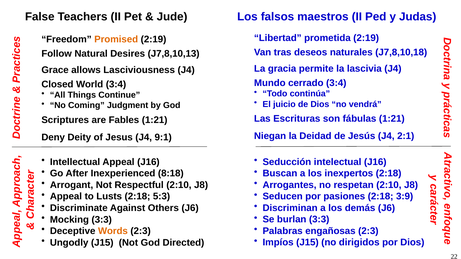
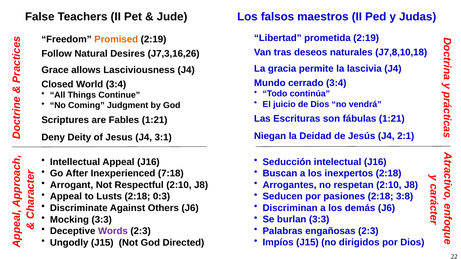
J7,8,10,13: J7,8,10,13 -> J7,3,16,26
9:1: 9:1 -> 3:1
8:18: 8:18 -> 7:18
3:9: 3:9 -> 3:8
5:3: 5:3 -> 0:3
Words colour: orange -> purple
